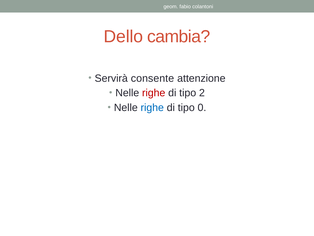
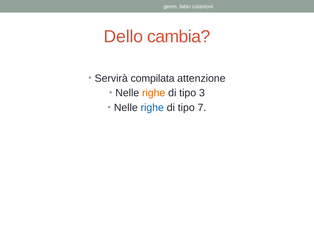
consente: consente -> compilata
righe at (154, 93) colour: red -> orange
2: 2 -> 3
0: 0 -> 7
